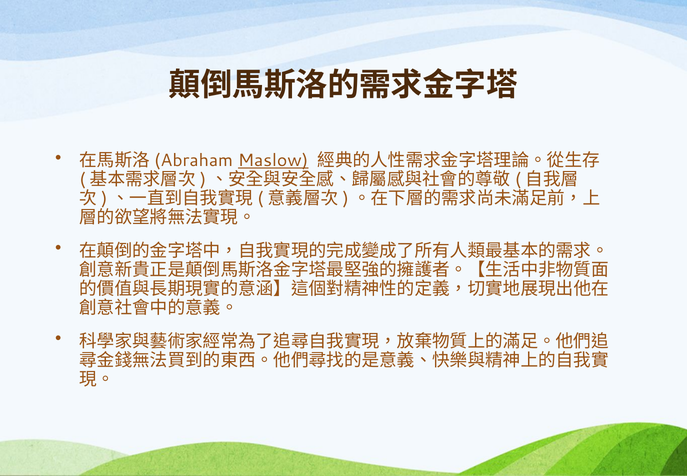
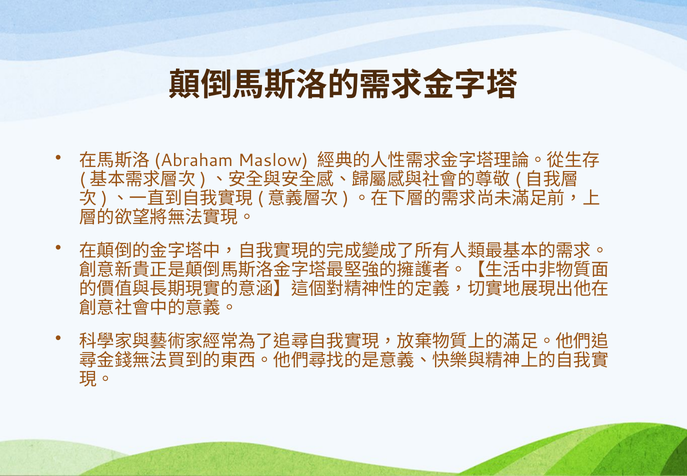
Maslow underline: present -> none
